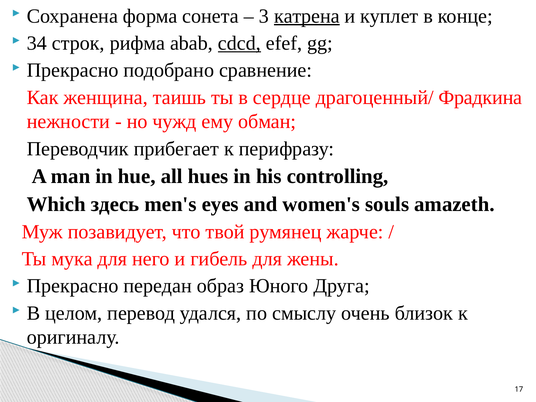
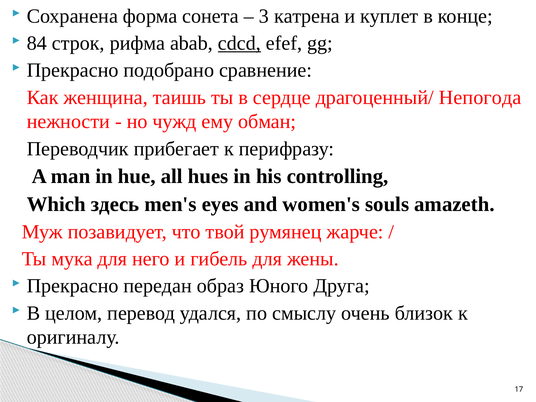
катрена underline: present -> none
34: 34 -> 84
Фрадкина: Фрадкина -> Непогода
